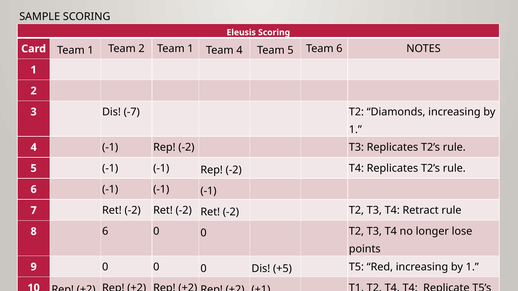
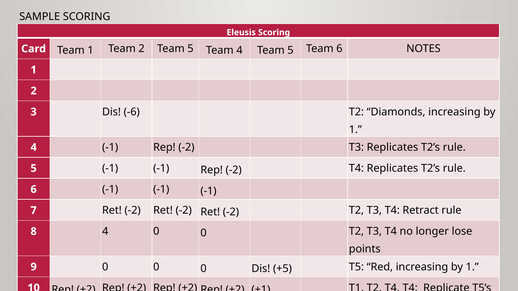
2 Team 1: 1 -> 5
-7: -7 -> -6
8 6: 6 -> 4
